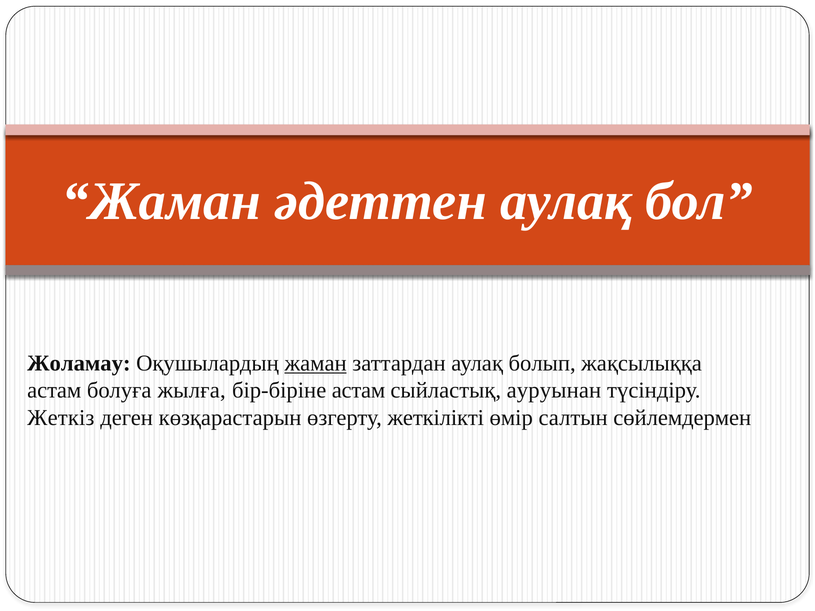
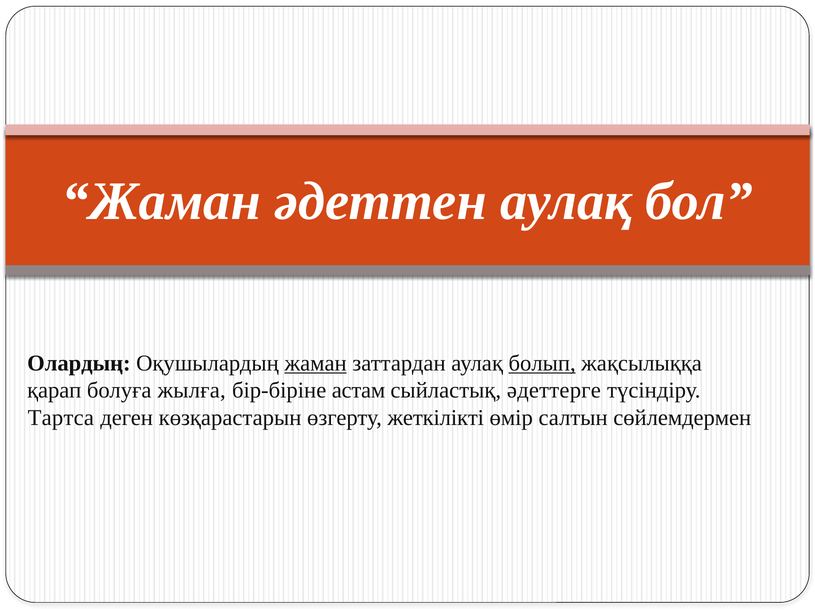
Жоламау: Жоламау -> Олардың
болып underline: none -> present
астам at (54, 391): астам -> қарап
ауруынан: ауруынан -> әдеттерге
Жеткіз: Жеткіз -> Тартса
